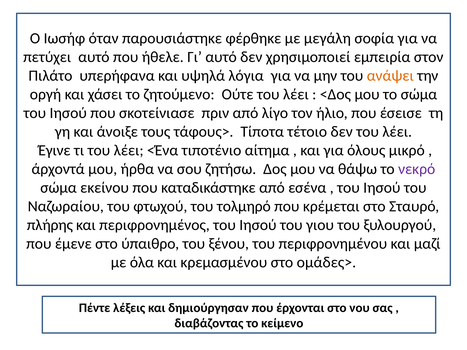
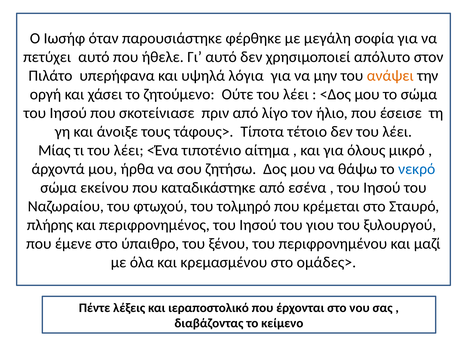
εμπειρία: εμπειρία -> απόλυτο
Έγινε: Έγινε -> Μίας
νεκρό colour: purple -> blue
δημιούργησαν: δημιούργησαν -> ιεραποστολικό
